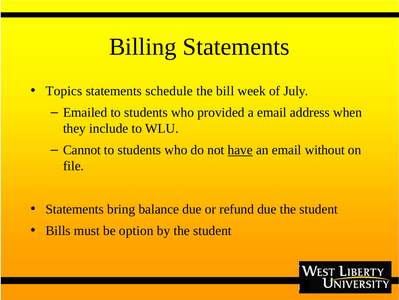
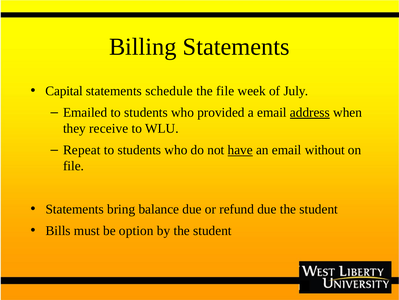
Topics: Topics -> Capital
the bill: bill -> file
address underline: none -> present
include: include -> receive
Cannot: Cannot -> Repeat
